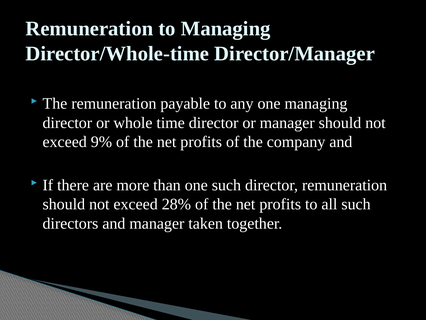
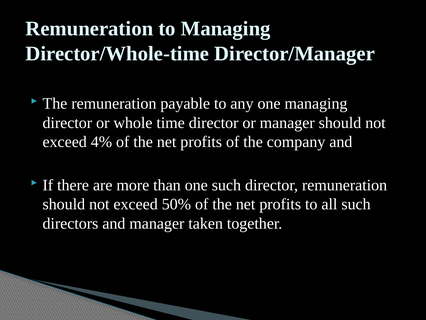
9%: 9% -> 4%
28%: 28% -> 50%
